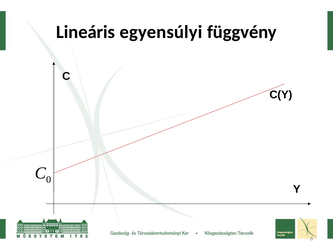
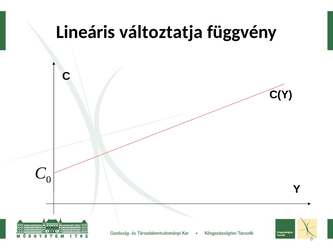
egyensúlyi: egyensúlyi -> változtatja
